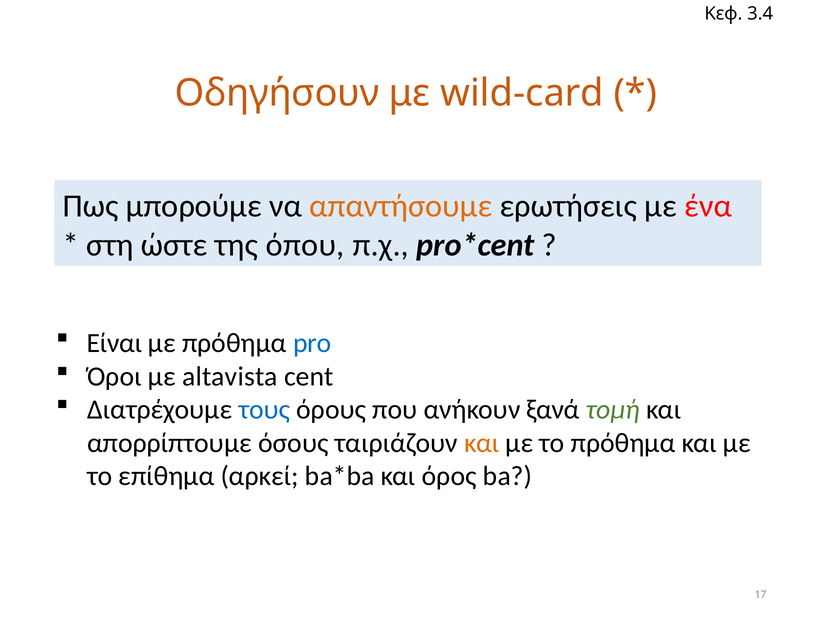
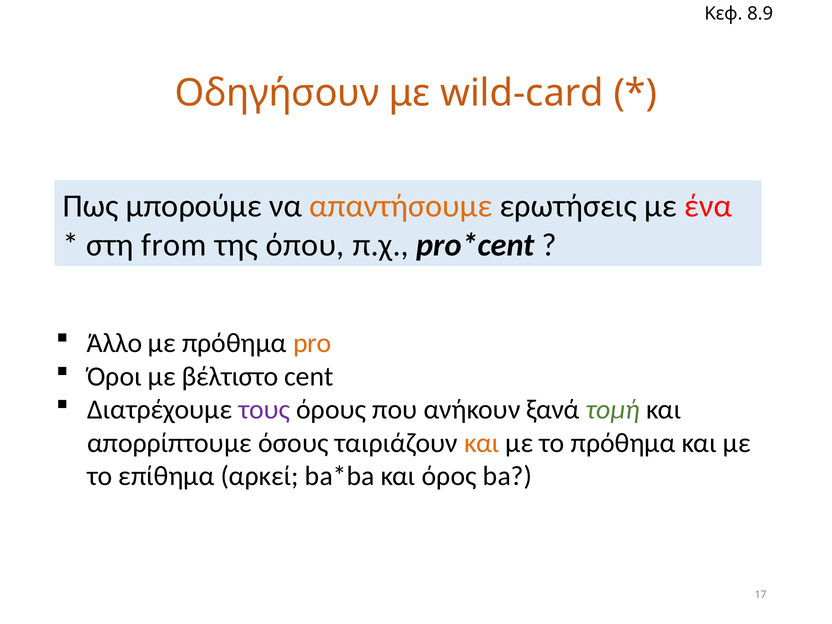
3.4: 3.4 -> 8.9
ώστε: ώστε -> from
Είναι: Είναι -> Άλλο
pro colour: blue -> orange
altavista: altavista -> βέλτιστο
τους colour: blue -> purple
